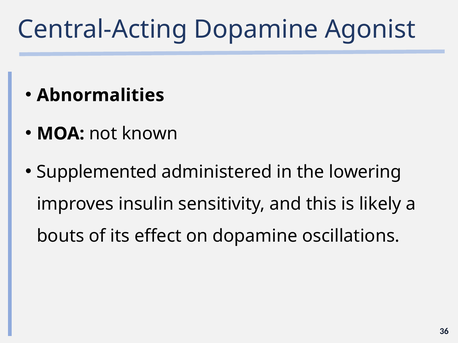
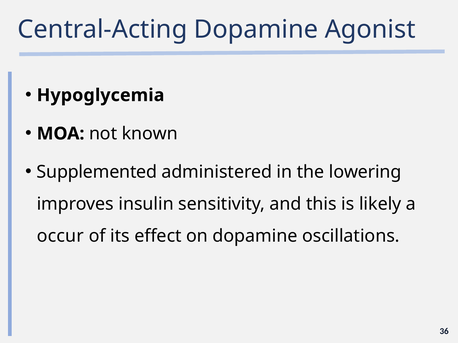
Abnormalities: Abnormalities -> Hypoglycemia
bouts: bouts -> occur
